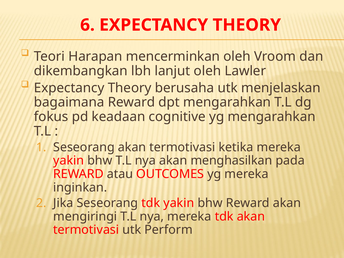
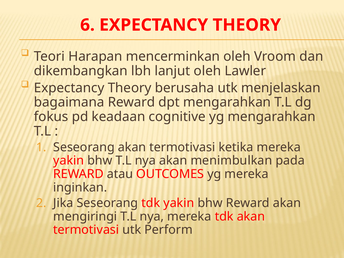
menghasilkan: menghasilkan -> menimbulkan
